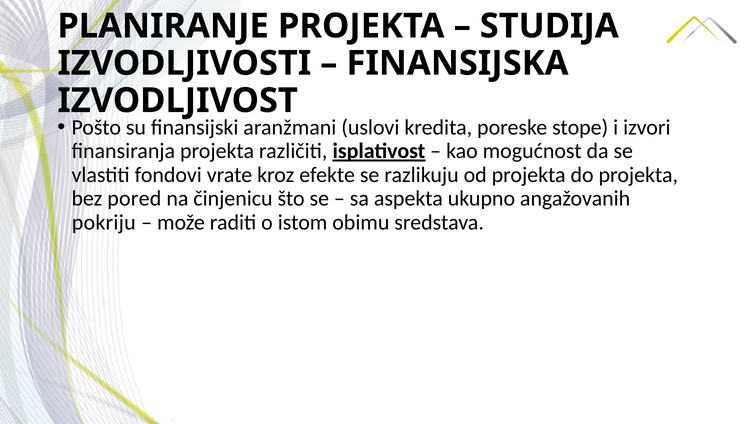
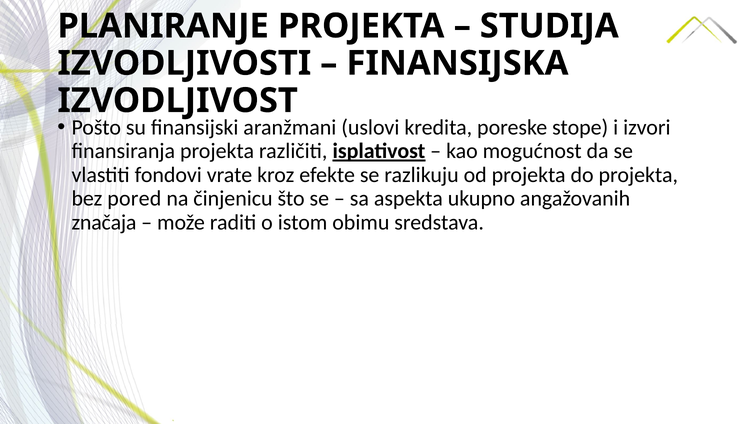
pokriju: pokriju -> značaja
